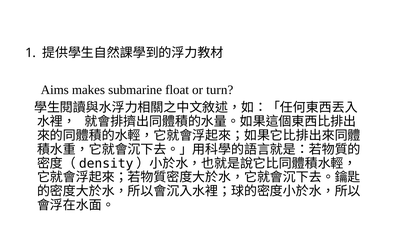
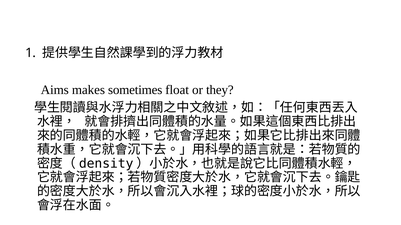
submarine: submarine -> sometimes
turn: turn -> they
